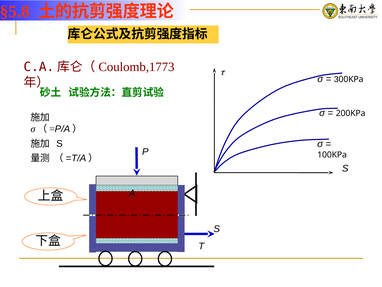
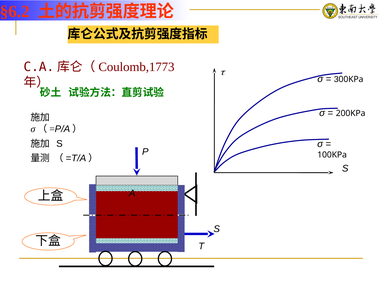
§5.8: §5.8 -> §6.2
